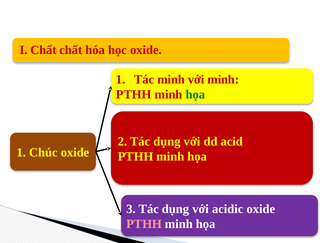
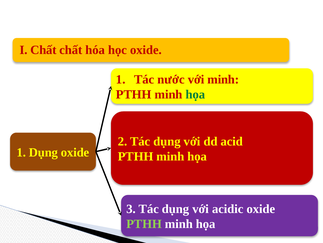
Tác minh: minh -> nước
1 Chúc: Chúc -> Dụng
PTHH at (144, 223) colour: pink -> light green
